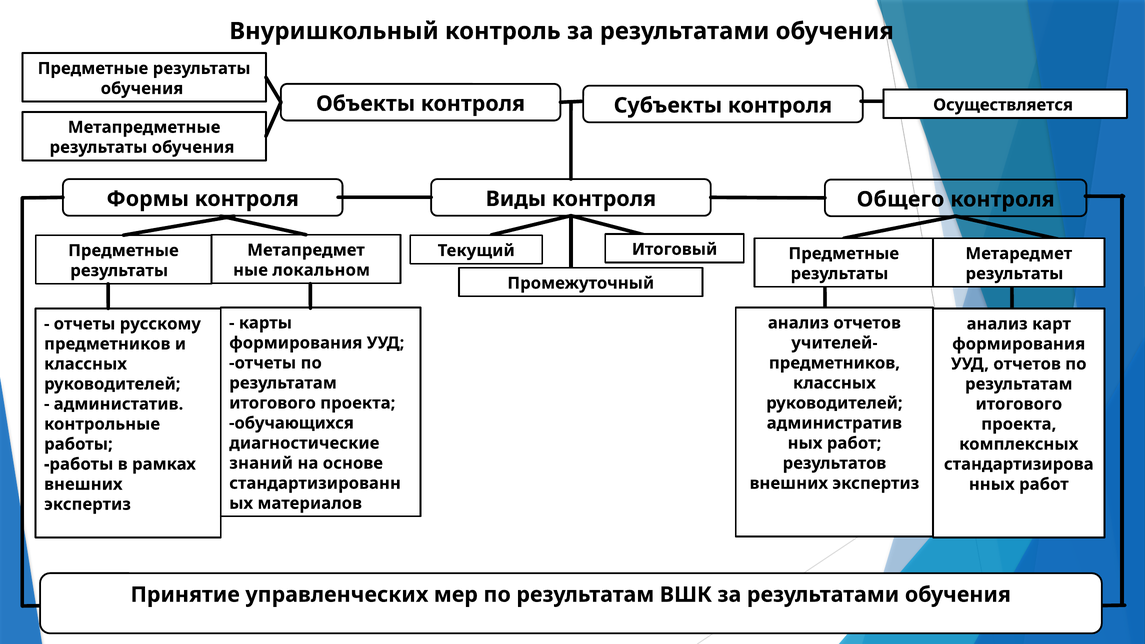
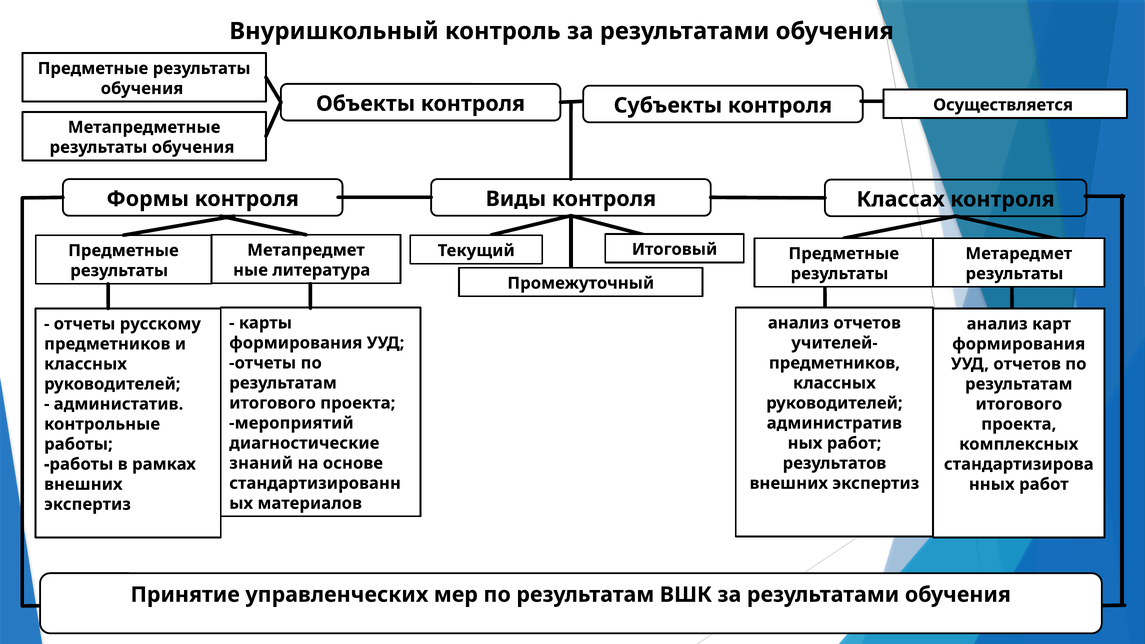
Общего: Общего -> Классах
локальном: локальном -> литература
обучающихся: обучающихся -> мероприятий
